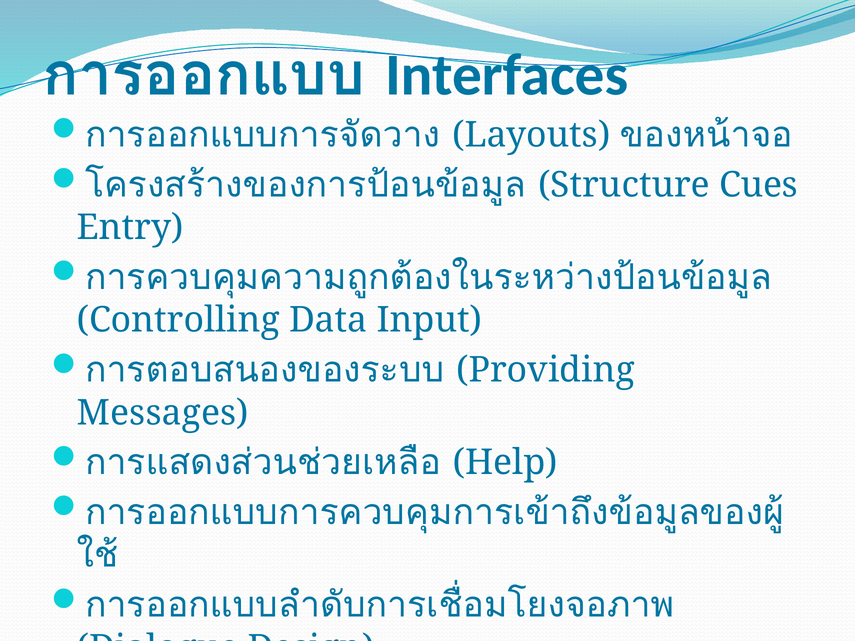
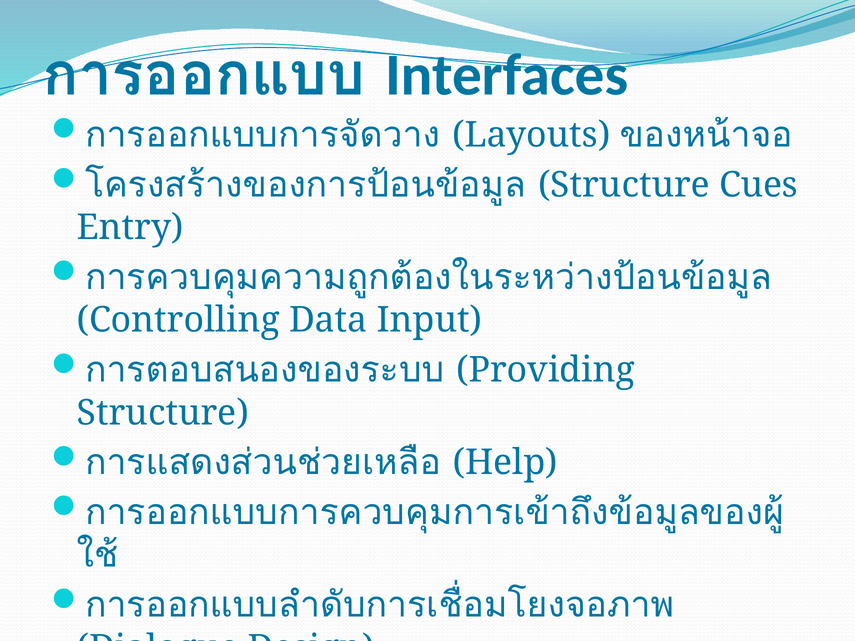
Messages at (163, 413): Messages -> Structure
